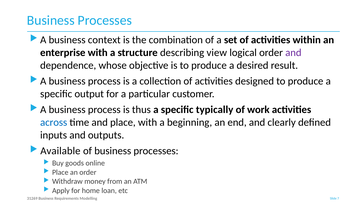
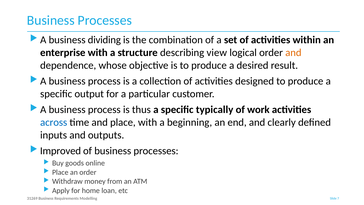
context: context -> dividing
and at (293, 53) colour: purple -> orange
Available: Available -> Improved
